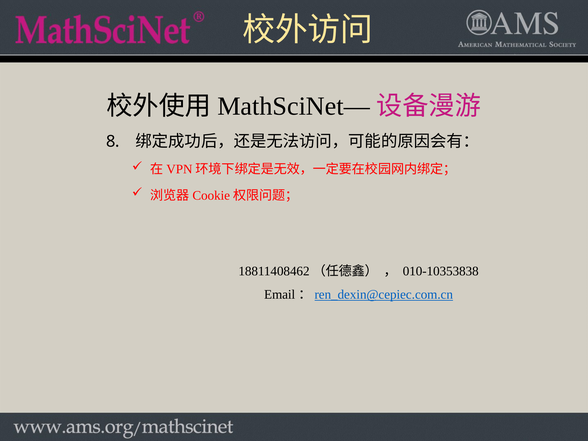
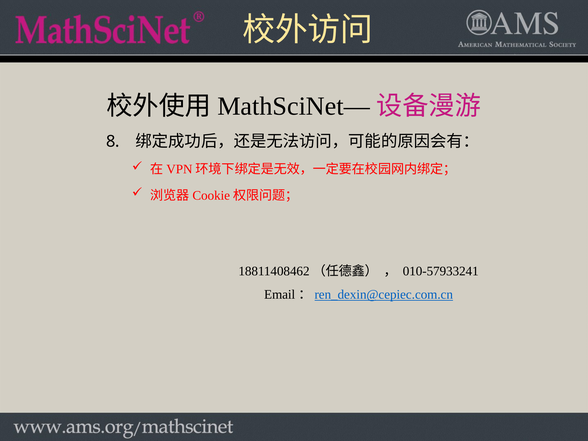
010-10353838: 010-10353838 -> 010-57933241
